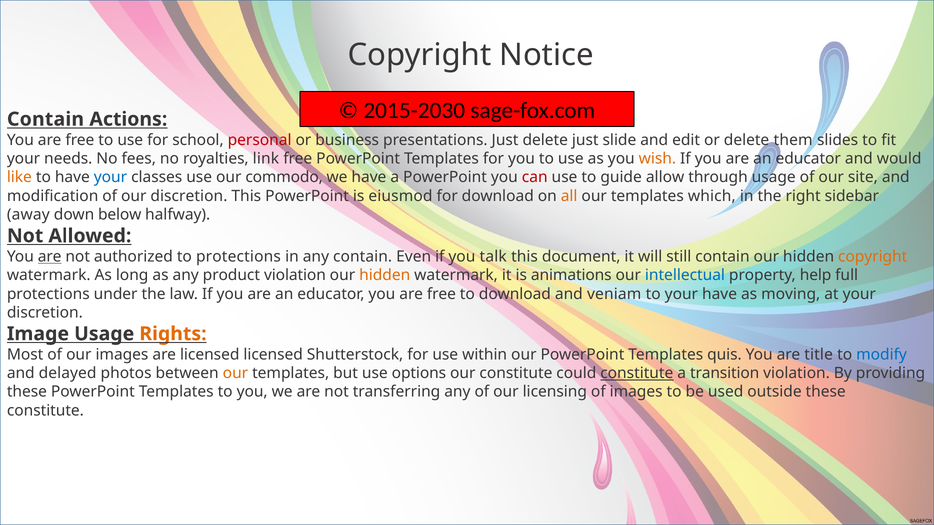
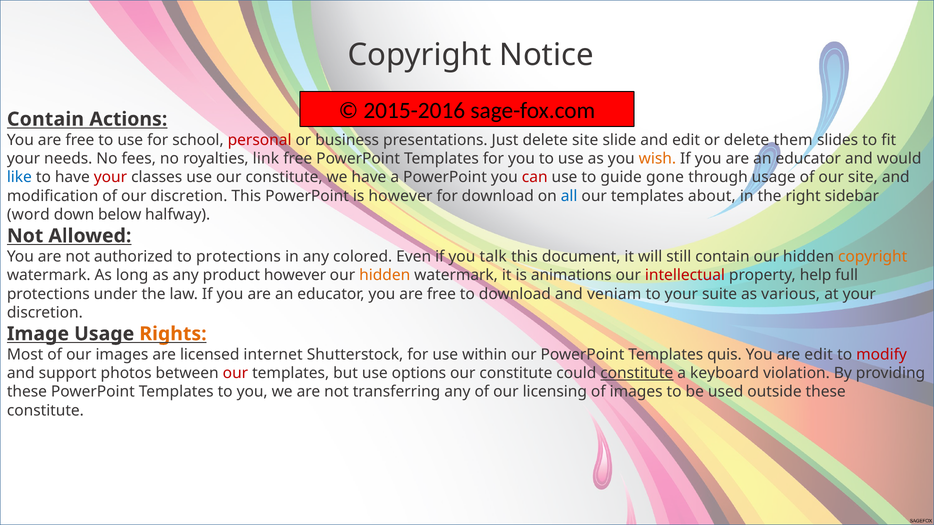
2015-2030: 2015-2030 -> 2015-2016
delete just: just -> site
like colour: orange -> blue
your at (110, 177) colour: blue -> red
use our commodo: commodo -> constitute
allow: allow -> gone
is eiusmod: eiusmod -> however
all colour: orange -> blue
which: which -> about
away: away -> word
are at (50, 257) underline: present -> none
any contain: contain -> colored
product violation: violation -> however
intellectual colour: blue -> red
your have: have -> suite
moving: moving -> various
licensed licensed: licensed -> internet
are title: title -> edit
modify colour: blue -> red
delayed: delayed -> support
our at (235, 373) colour: orange -> red
transition: transition -> keyboard
